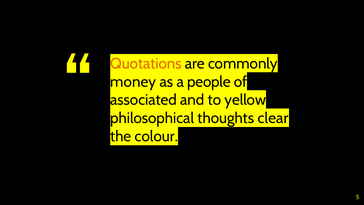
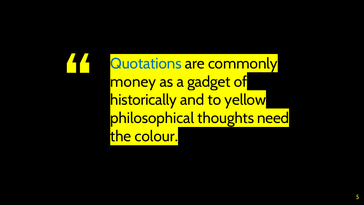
Quotations colour: orange -> blue
people: people -> gadget
associated: associated -> historically
clear: clear -> need
